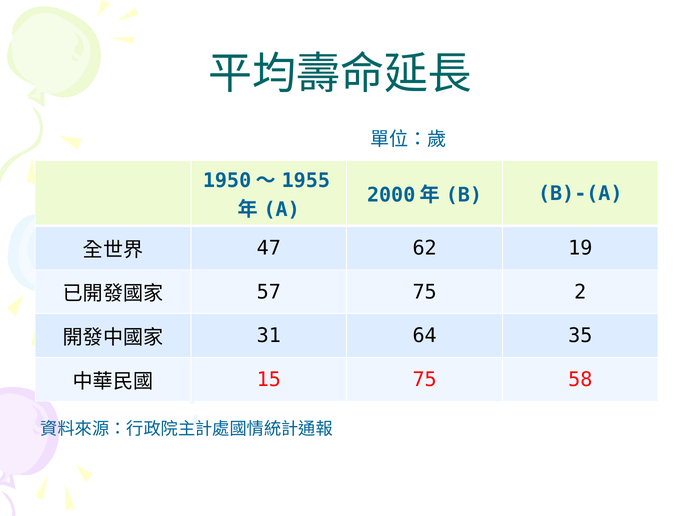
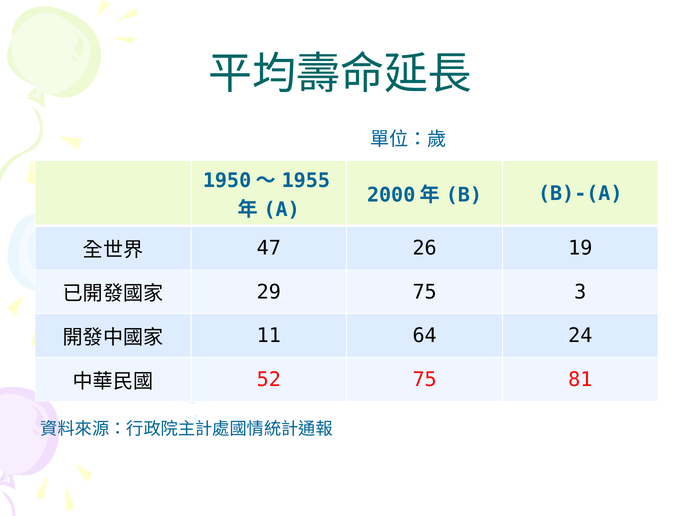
62: 62 -> 26
57: 57 -> 29
2: 2 -> 3
31: 31 -> 11
35: 35 -> 24
15: 15 -> 52
58: 58 -> 81
